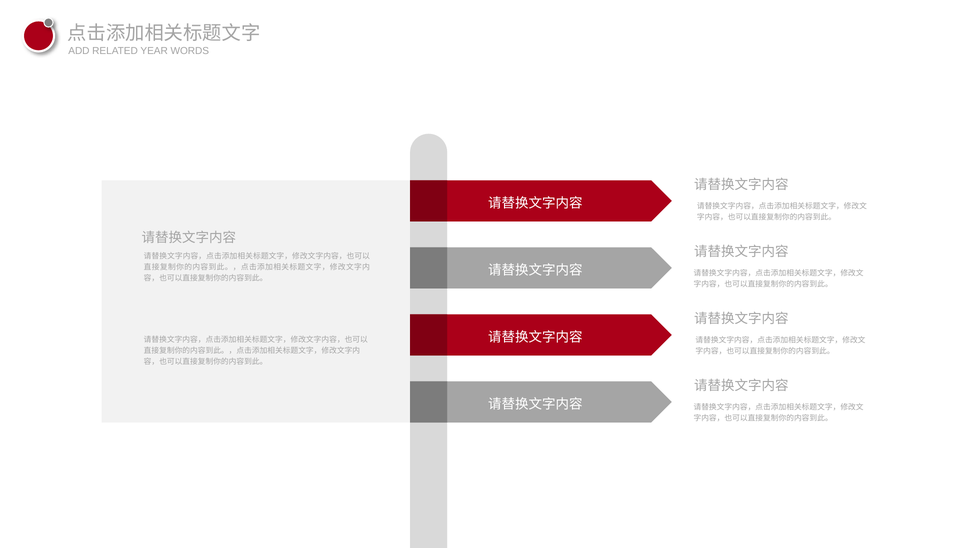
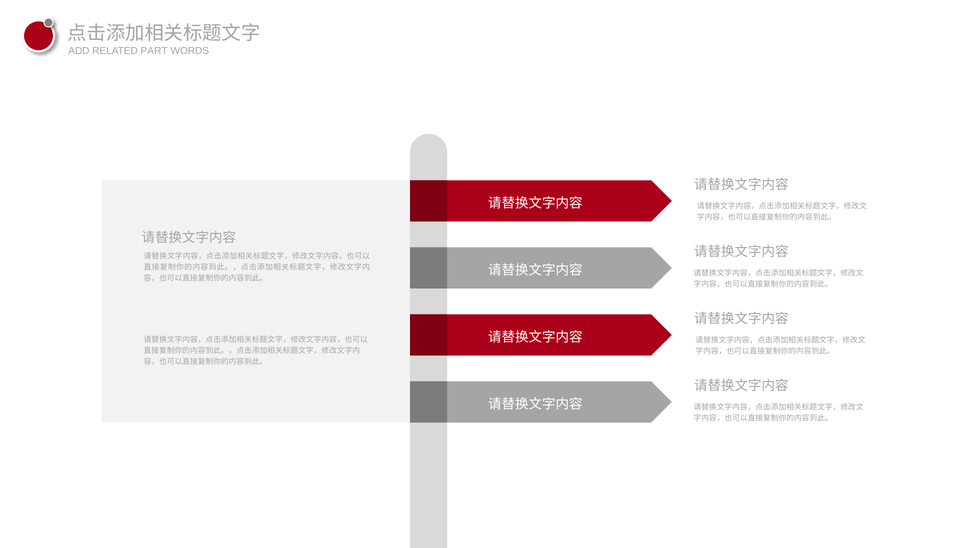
YEAR: YEAR -> PART
